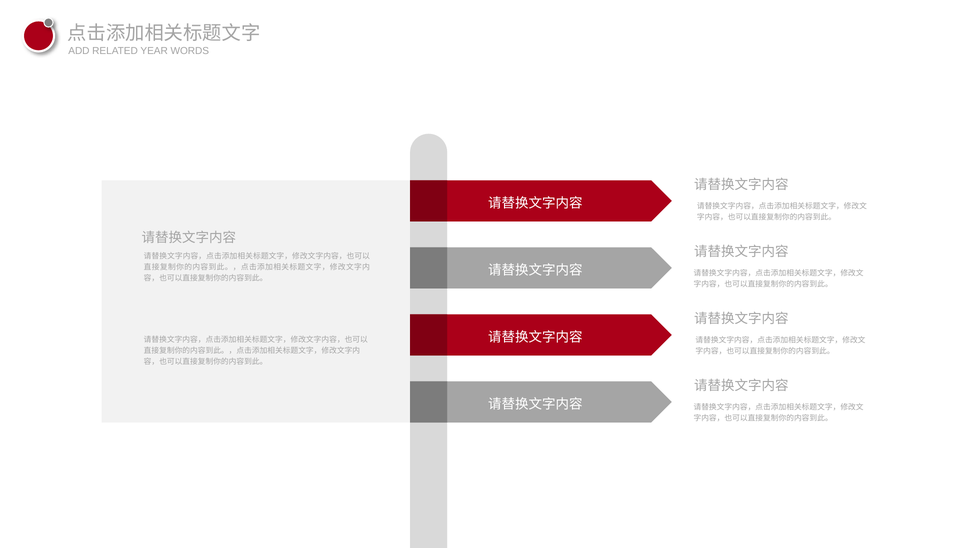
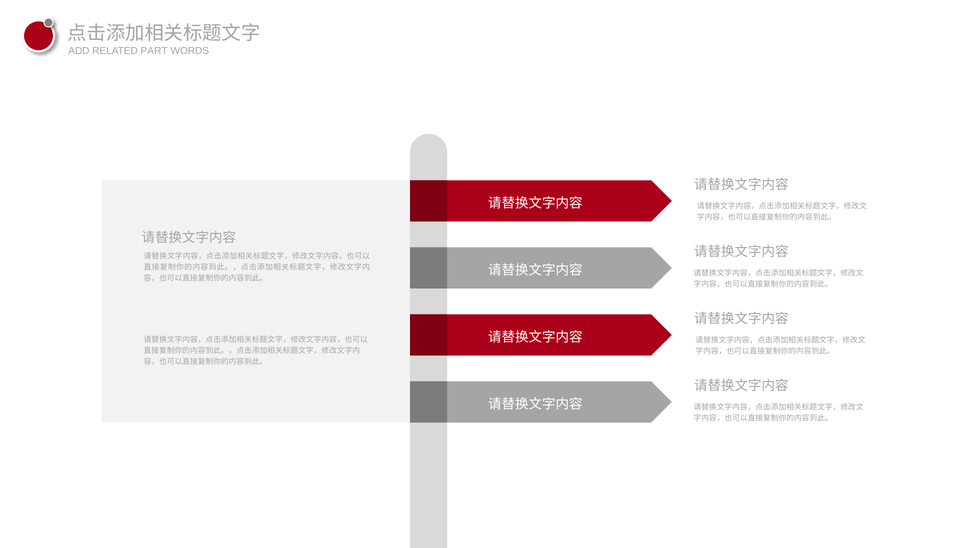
YEAR: YEAR -> PART
